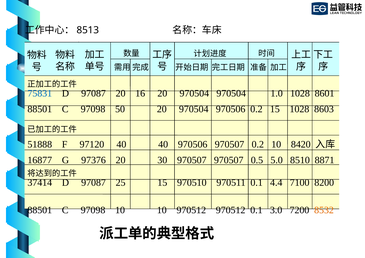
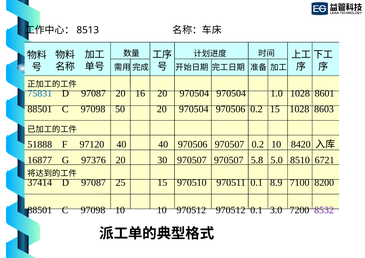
0.5: 0.5 -> 5.8
8871: 8871 -> 6721
4.4: 4.4 -> 8.9
8532 colour: orange -> purple
